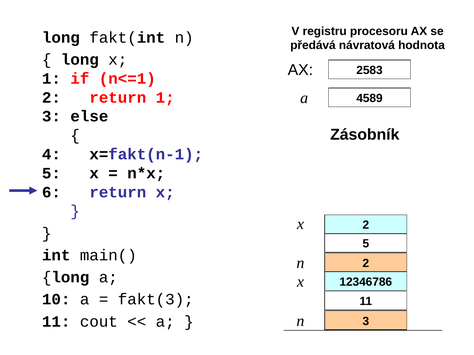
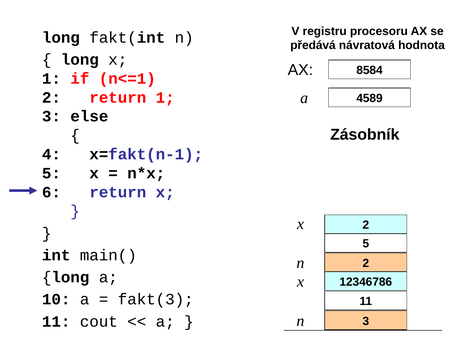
2583: 2583 -> 8584
